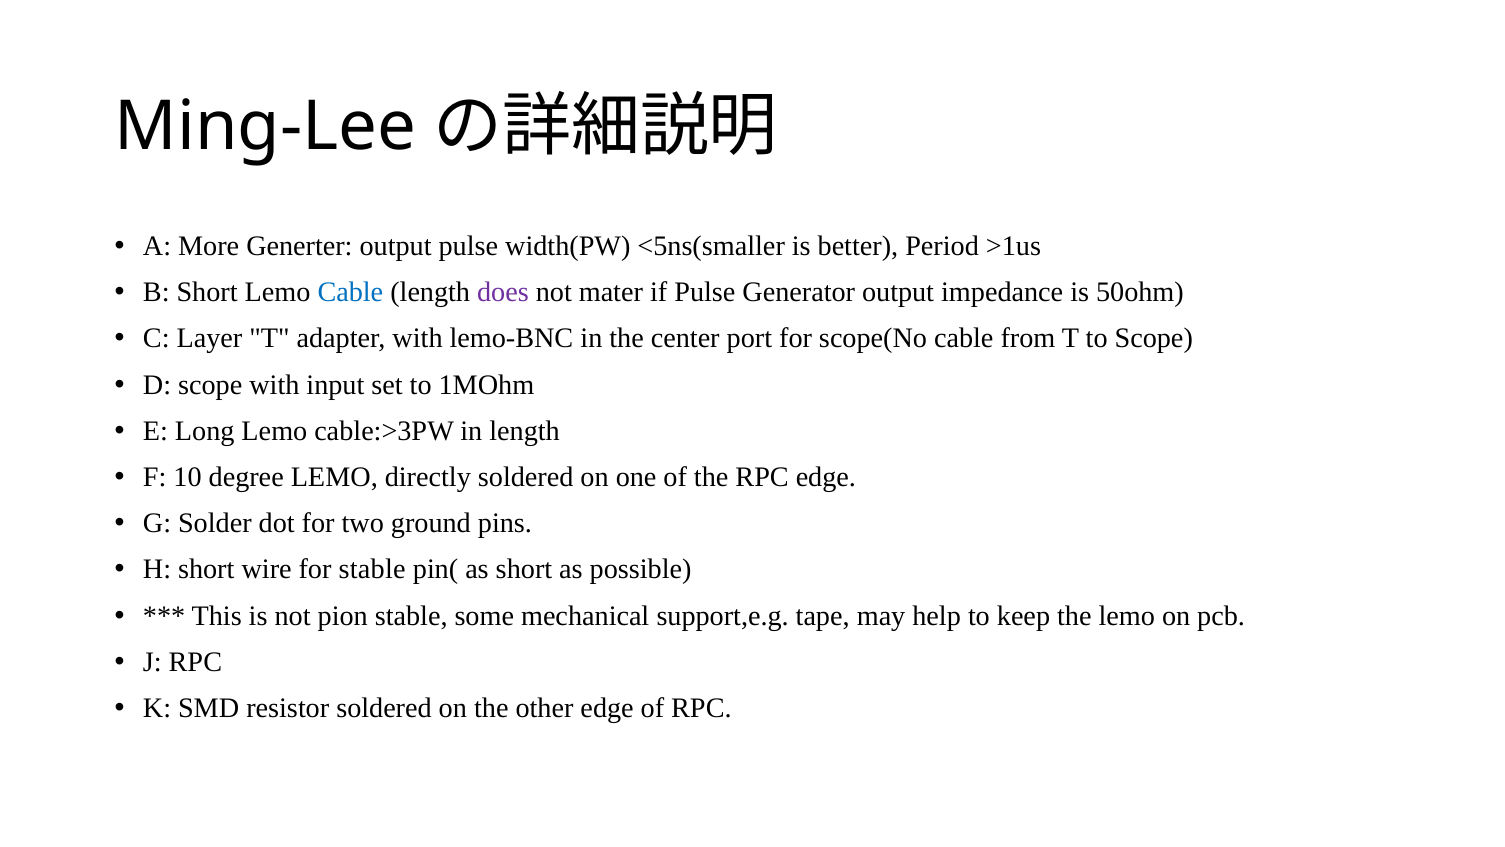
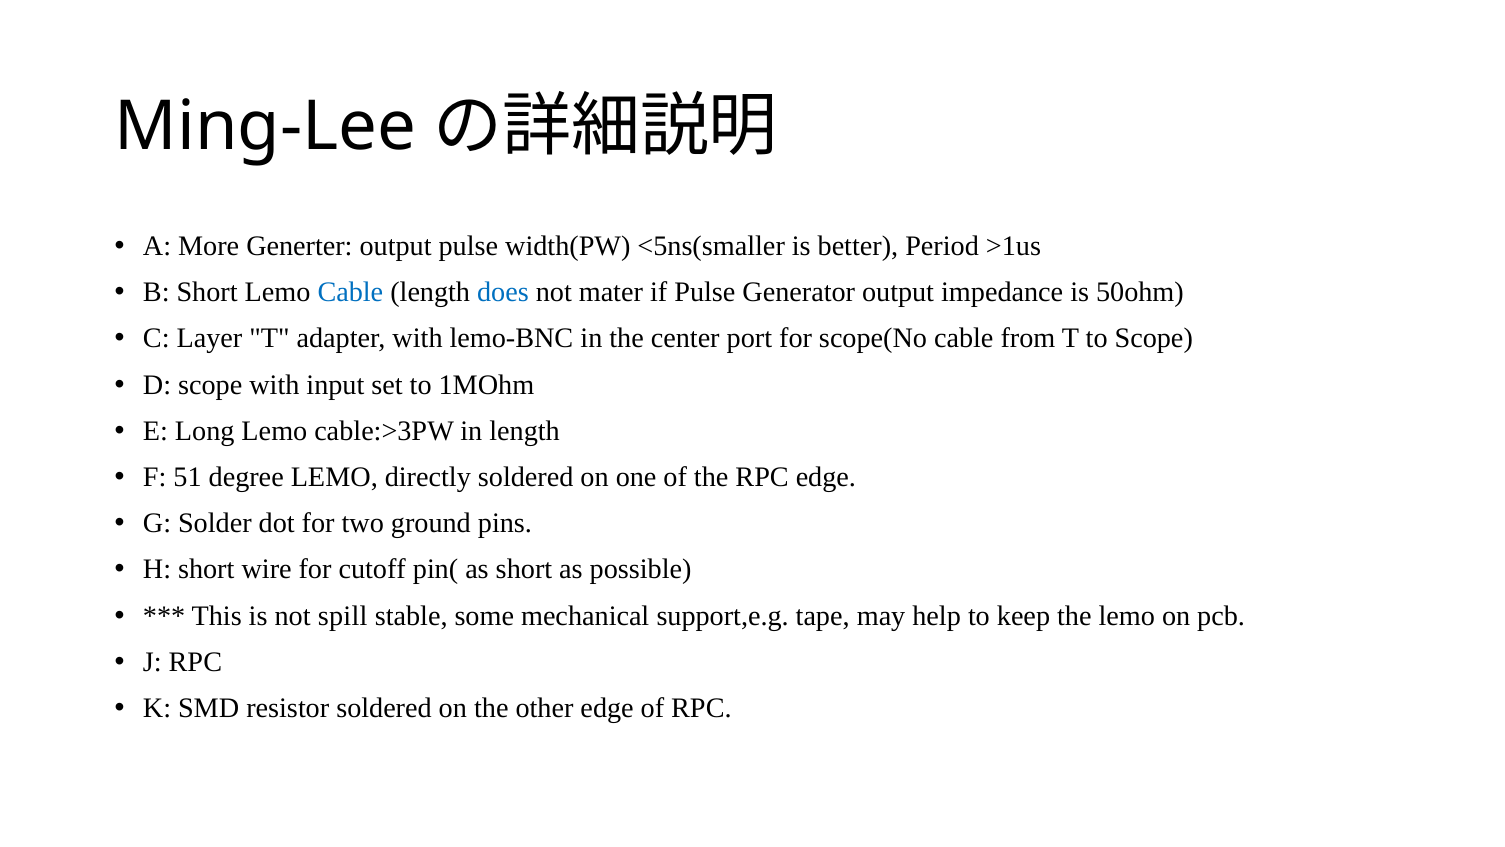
does colour: purple -> blue
10: 10 -> 51
for stable: stable -> cutoff
pion: pion -> spill
